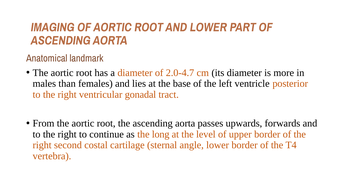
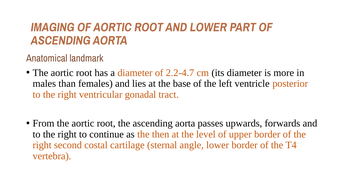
2.0-4.7: 2.0-4.7 -> 2.2-4.7
long: long -> then
